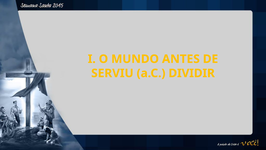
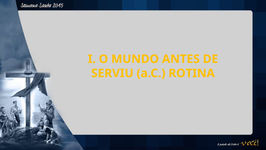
DIVIDIR: DIVIDIR -> ROTINA
